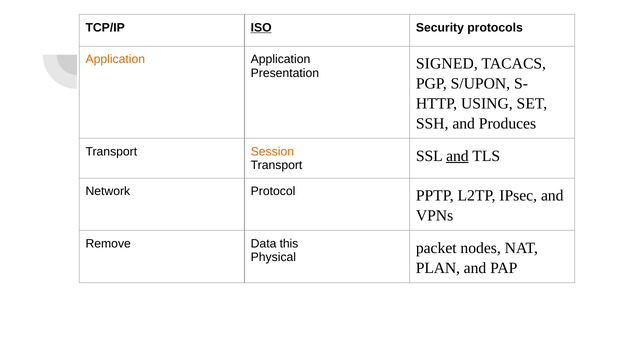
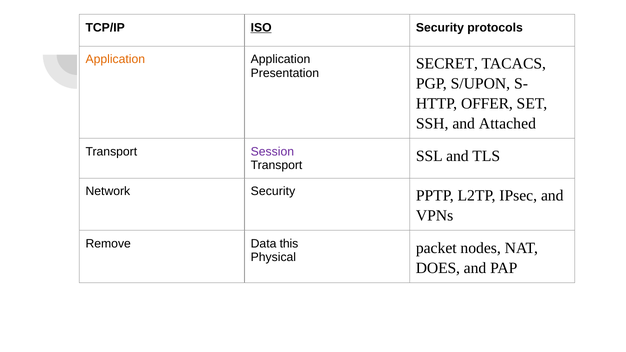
SIGNED: SIGNED -> SECRET
USING: USING -> OFFER
Produces: Produces -> Attached
Session colour: orange -> purple
and at (457, 156) underline: present -> none
Network Protocol: Protocol -> Security
PLAN: PLAN -> DOES
